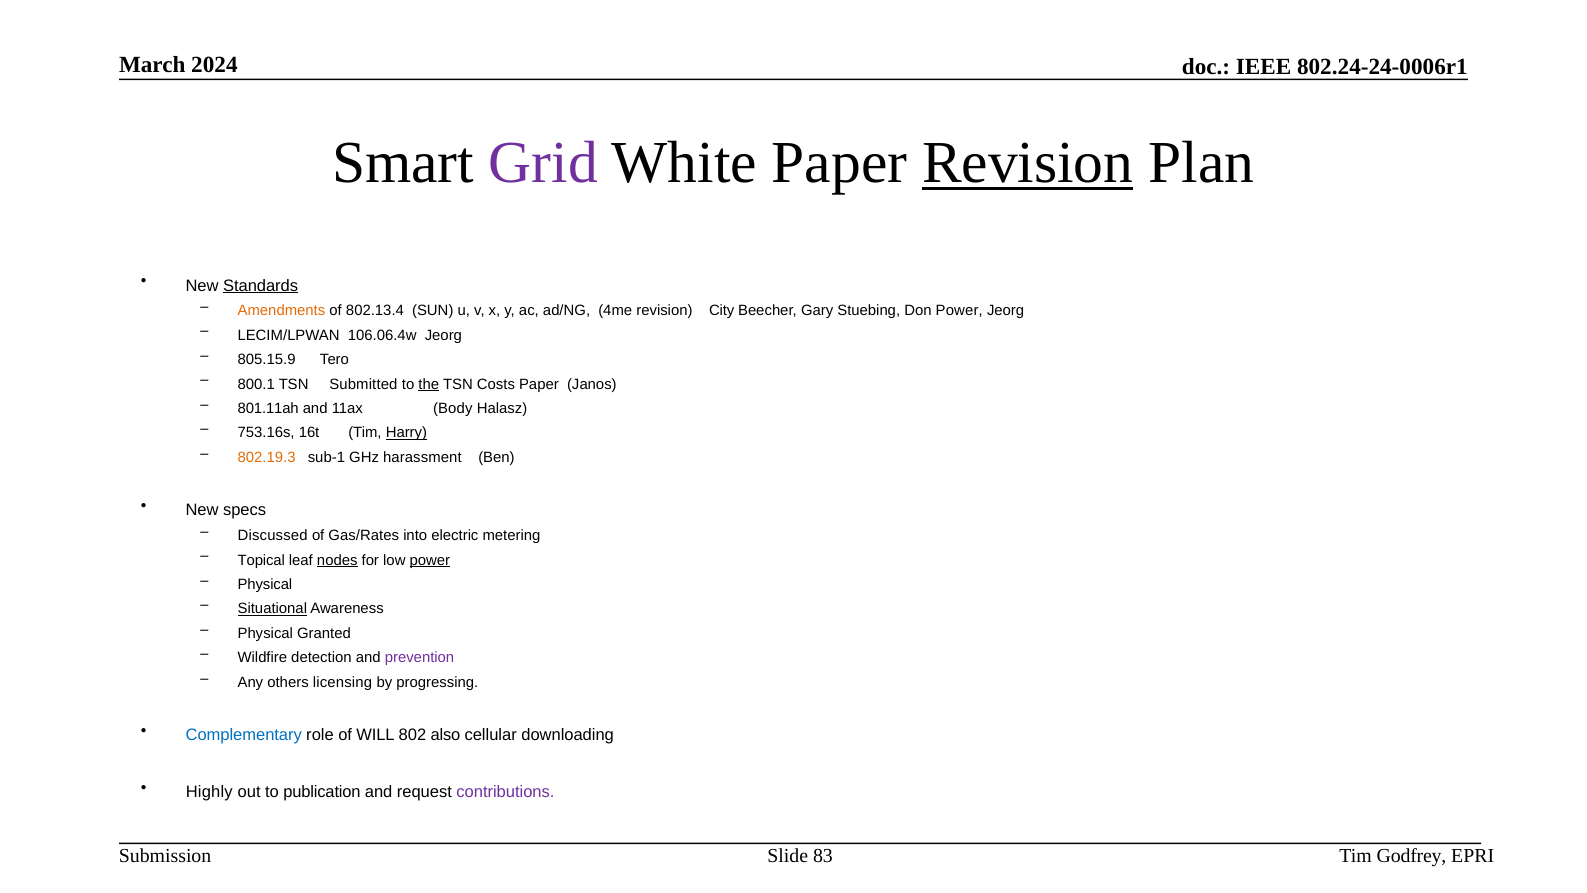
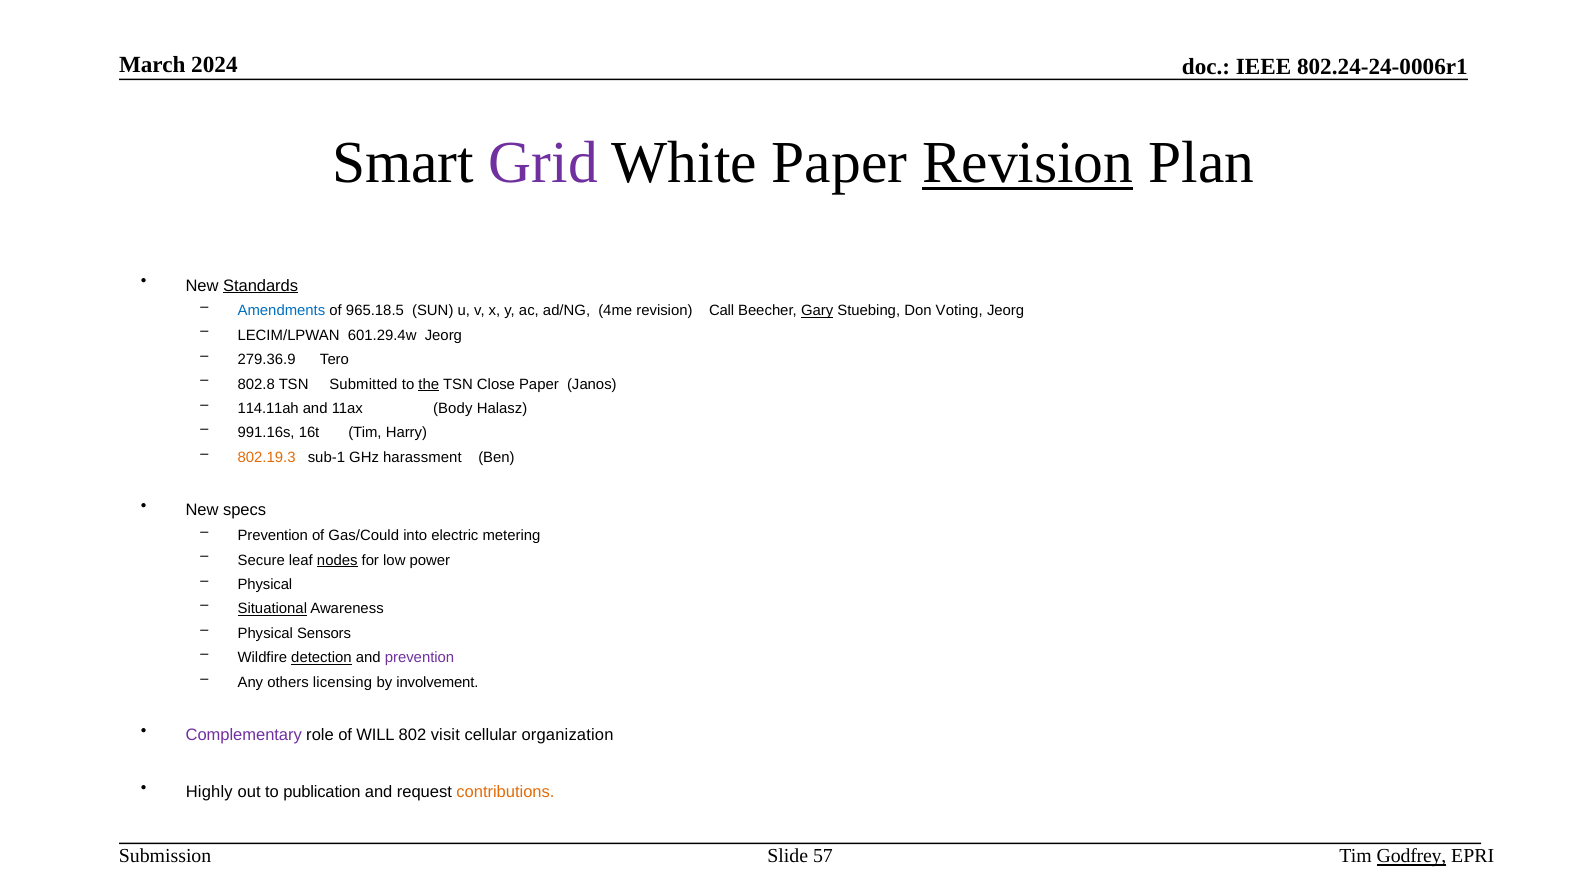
Amendments colour: orange -> blue
802.13.4: 802.13.4 -> 965.18.5
City: City -> Call
Gary underline: none -> present
Don Power: Power -> Voting
106.06.4w: 106.06.4w -> 601.29.4w
805.15.9: 805.15.9 -> 279.36.9
800.1: 800.1 -> 802.8
Costs: Costs -> Close
801.11ah: 801.11ah -> 114.11ah
753.16s: 753.16s -> 991.16s
Harry underline: present -> none
Discussed at (273, 535): Discussed -> Prevention
Gas/Rates: Gas/Rates -> Gas/Could
Topical: Topical -> Secure
power at (430, 560) underline: present -> none
Granted: Granted -> Sensors
detection underline: none -> present
progressing: progressing -> involvement
Complementary colour: blue -> purple
also: also -> visit
downloading: downloading -> organization
contributions colour: purple -> orange
83: 83 -> 57
Godfrey underline: none -> present
